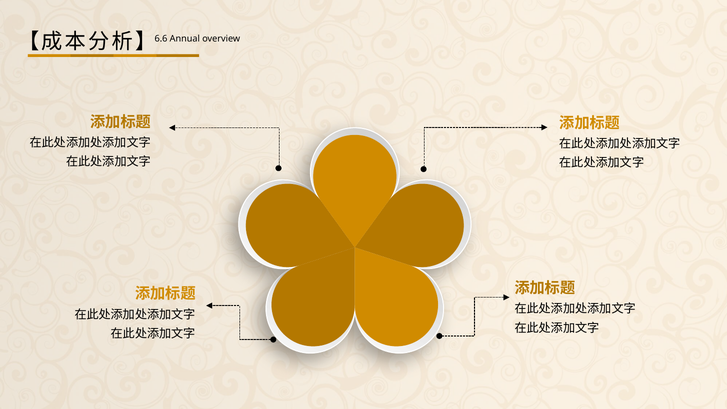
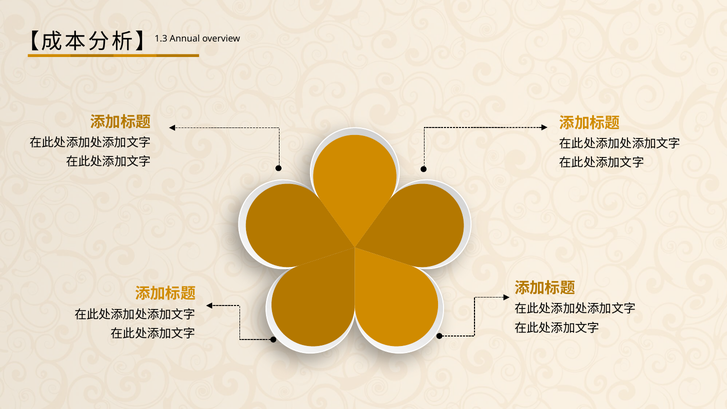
6.6: 6.6 -> 1.3
